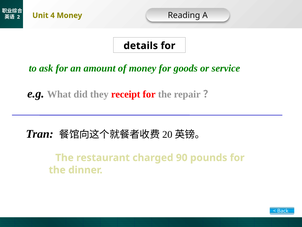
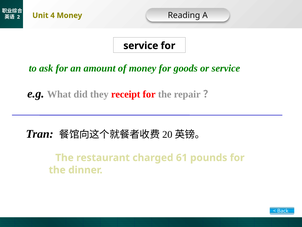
details at (141, 46): details -> service
90: 90 -> 61
